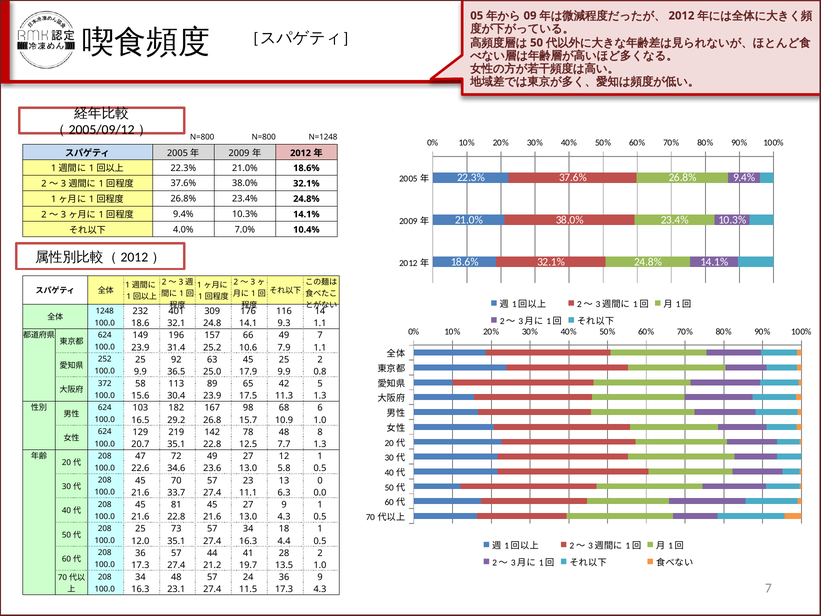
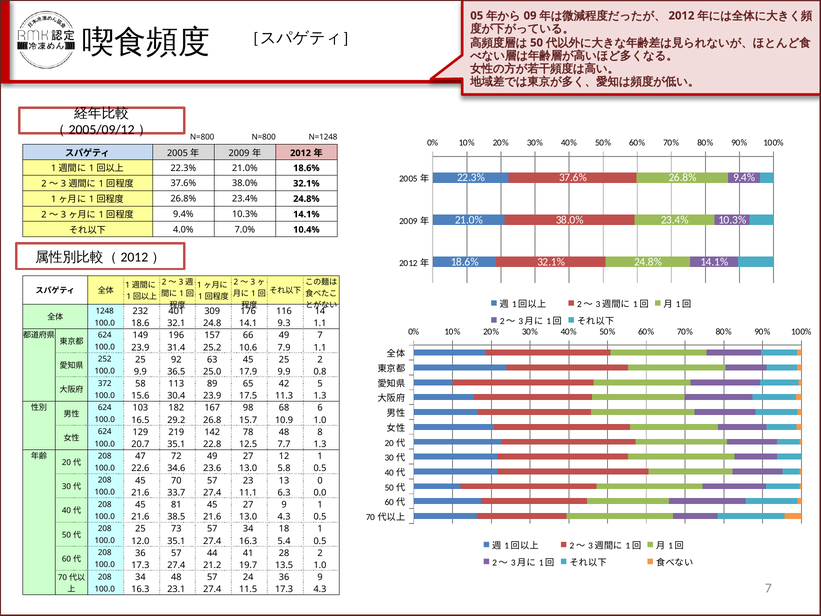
21.6 22.8: 22.8 -> 38.5
4.4: 4.4 -> 5.4
